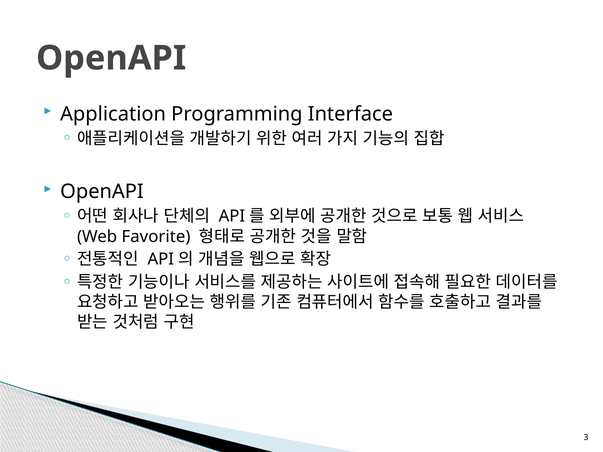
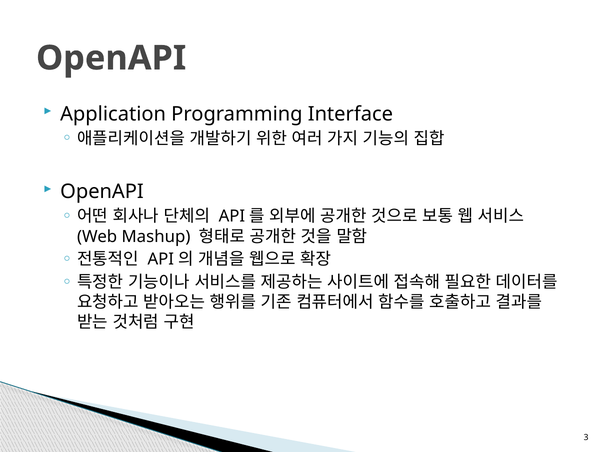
Favorite: Favorite -> Mashup
